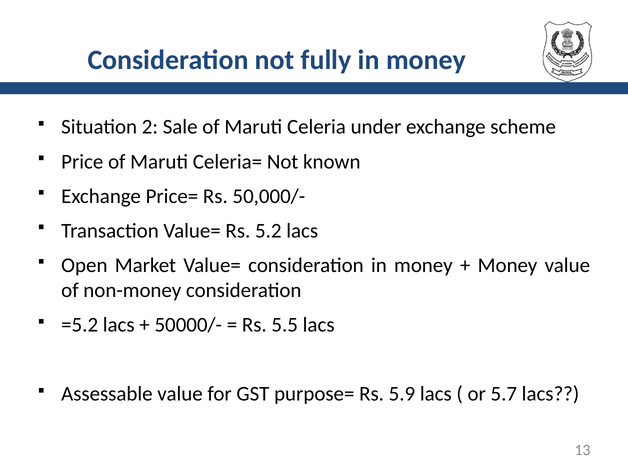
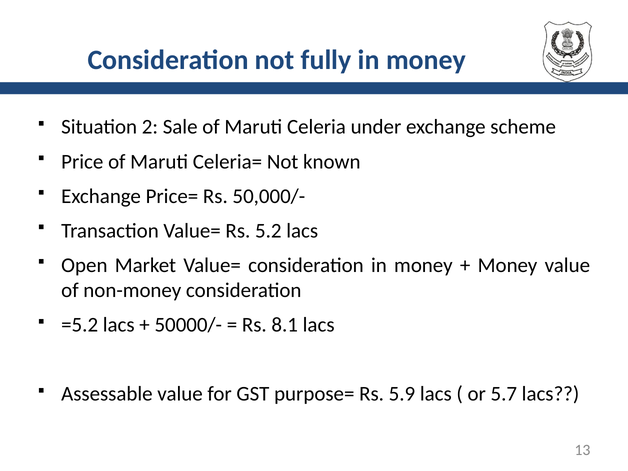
5.5: 5.5 -> 8.1
